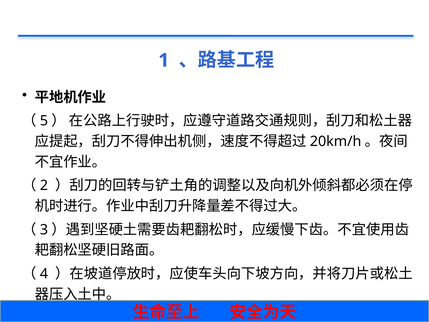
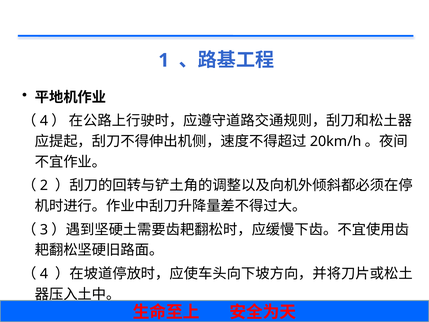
5 at (44, 121): 5 -> 4
